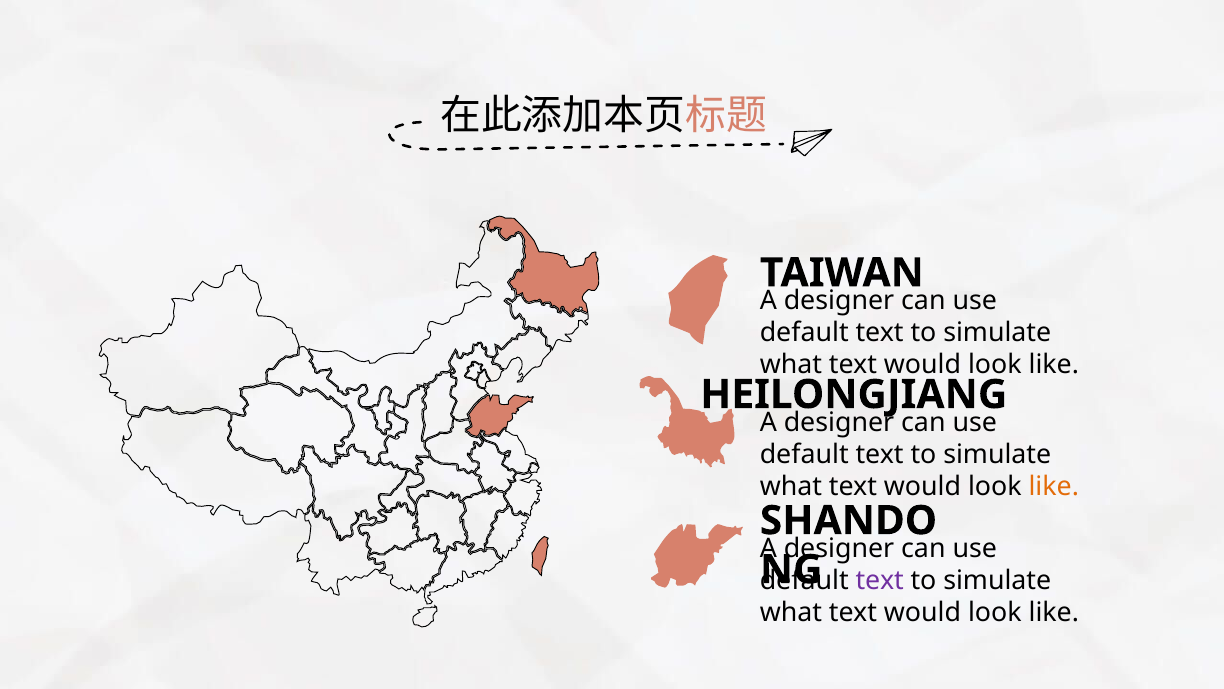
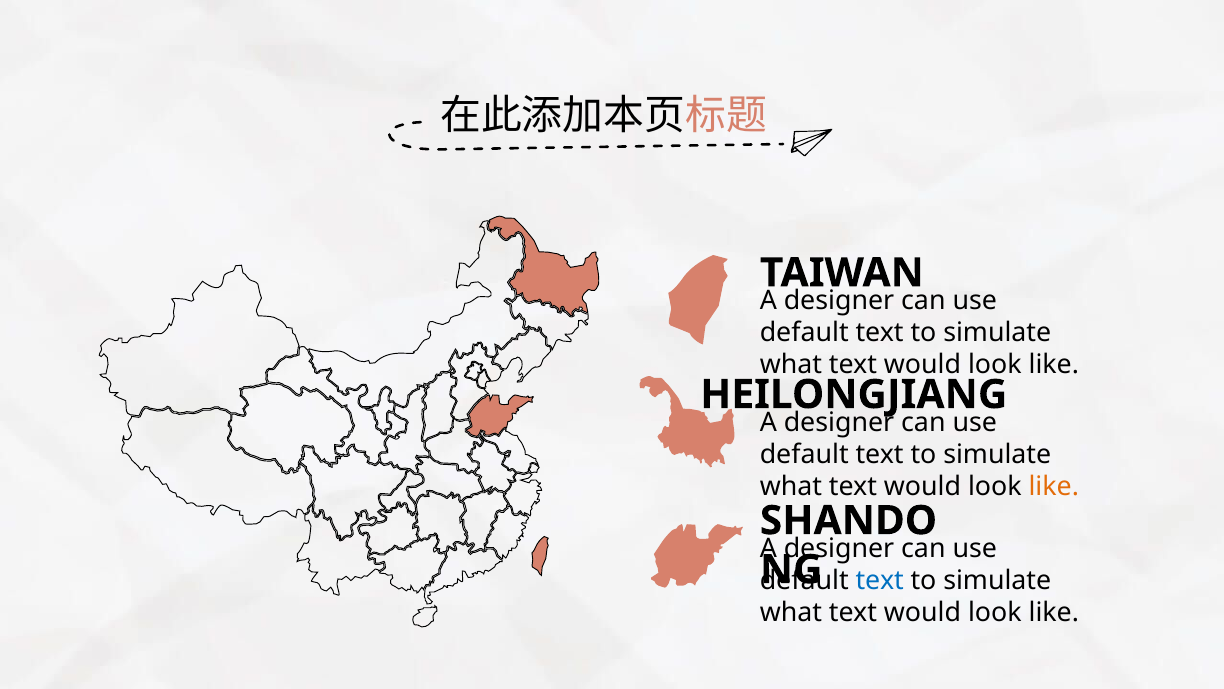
text at (880, 580) colour: purple -> blue
